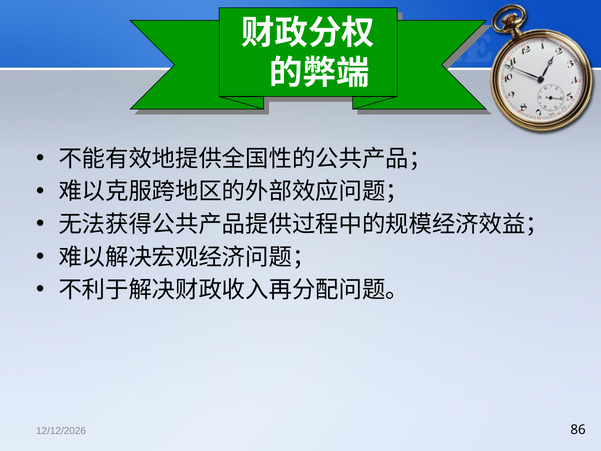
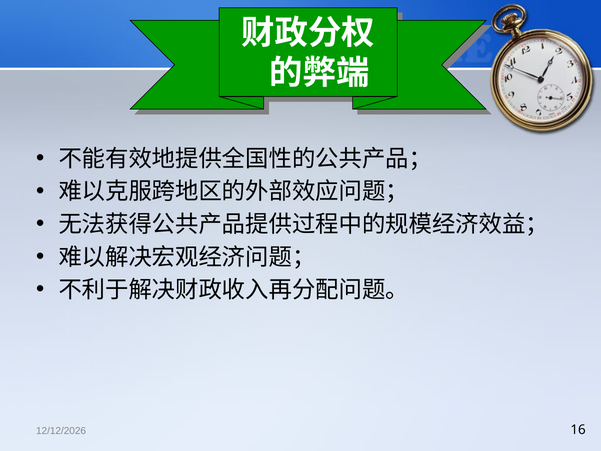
86: 86 -> 16
